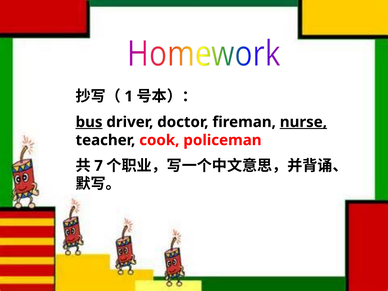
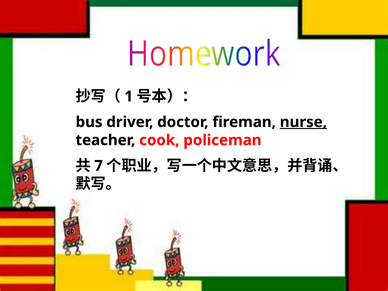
bus underline: present -> none
